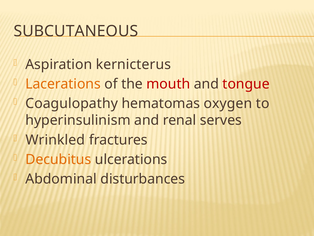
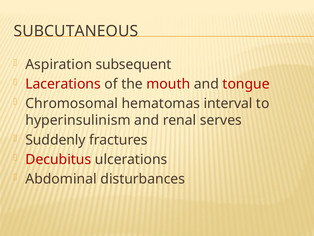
kernicterus: kernicterus -> subsequent
Lacerations colour: orange -> red
Coagulopathy: Coagulopathy -> Chromosomal
oxygen: oxygen -> interval
Wrinkled: Wrinkled -> Suddenly
Decubitus colour: orange -> red
